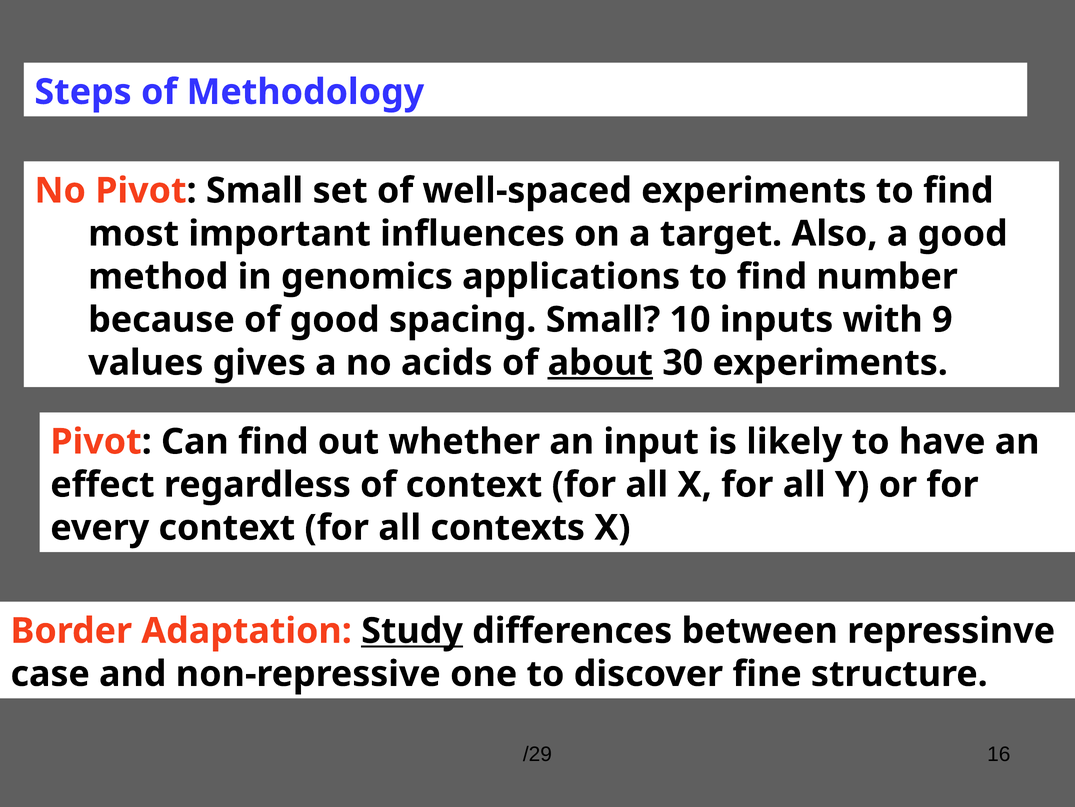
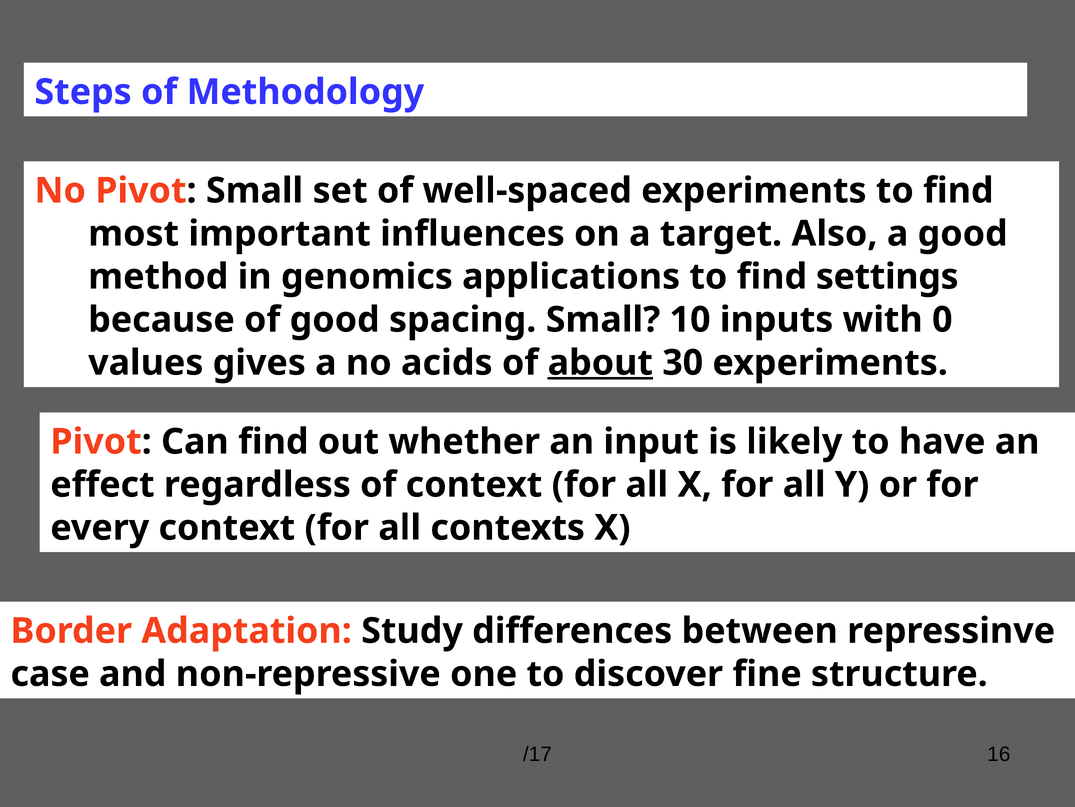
number: number -> settings
9: 9 -> 0
Study underline: present -> none
/29: /29 -> /17
